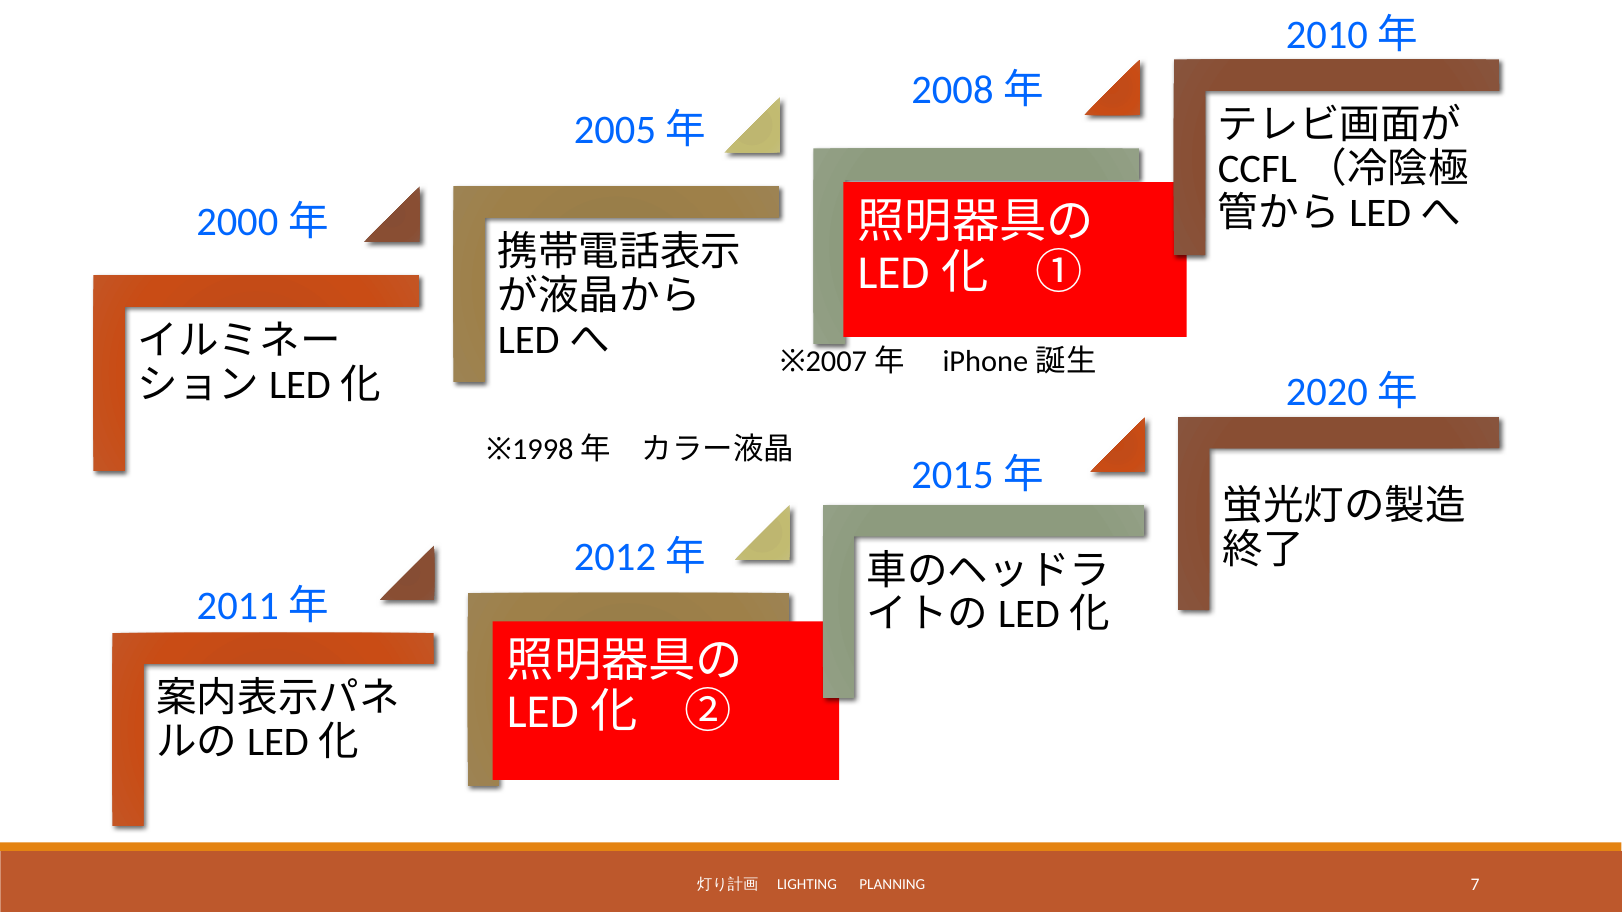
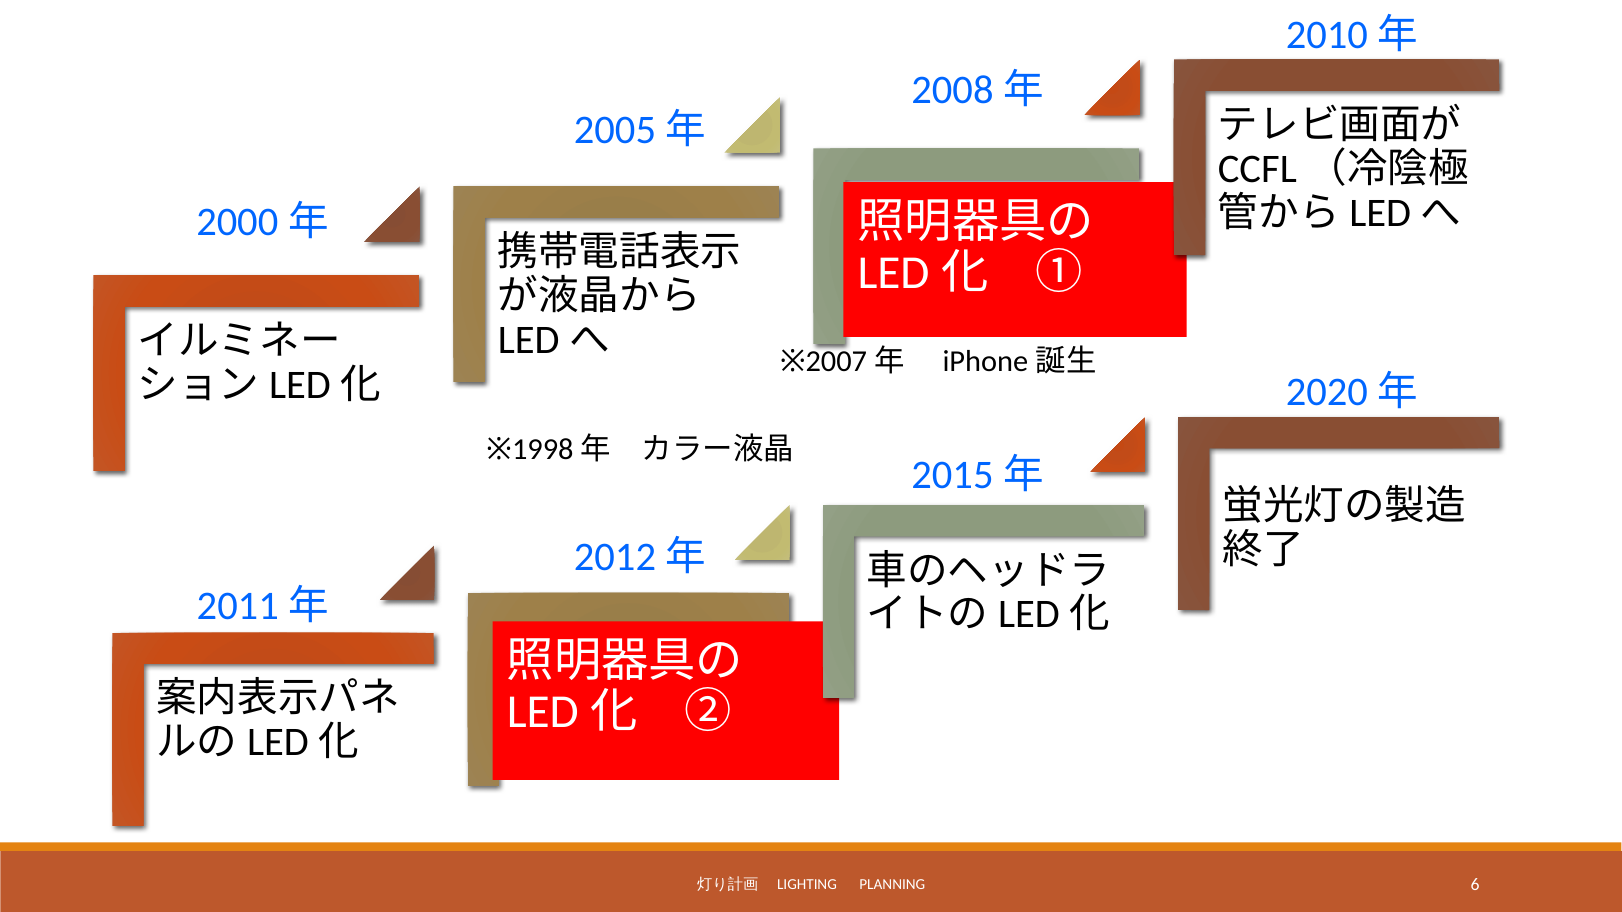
7: 7 -> 6
